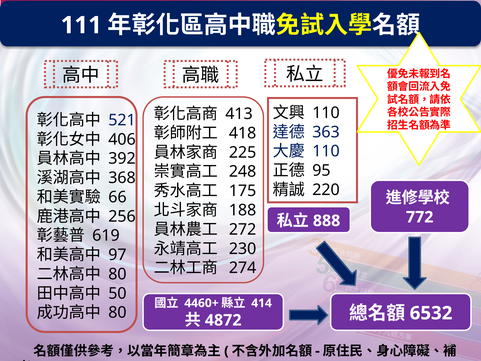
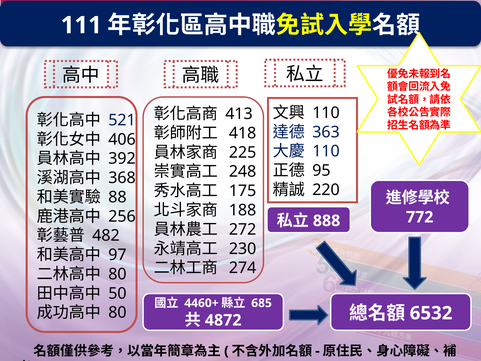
66: 66 -> 88
619: 619 -> 482
414: 414 -> 685
